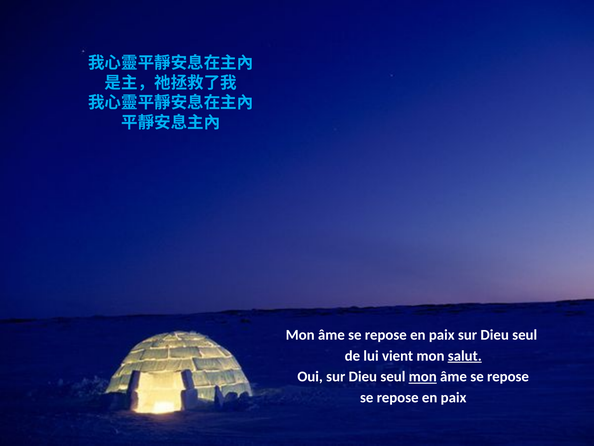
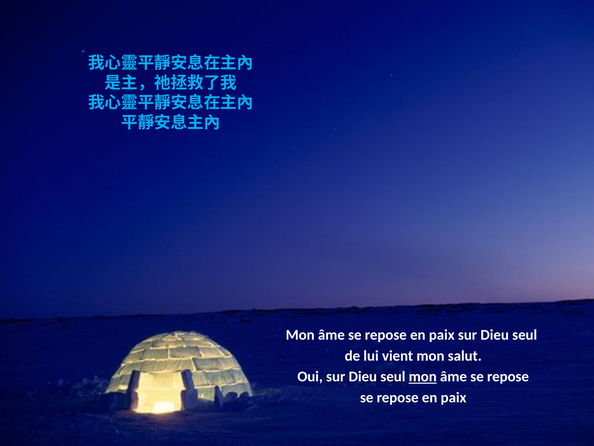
salut underline: present -> none
